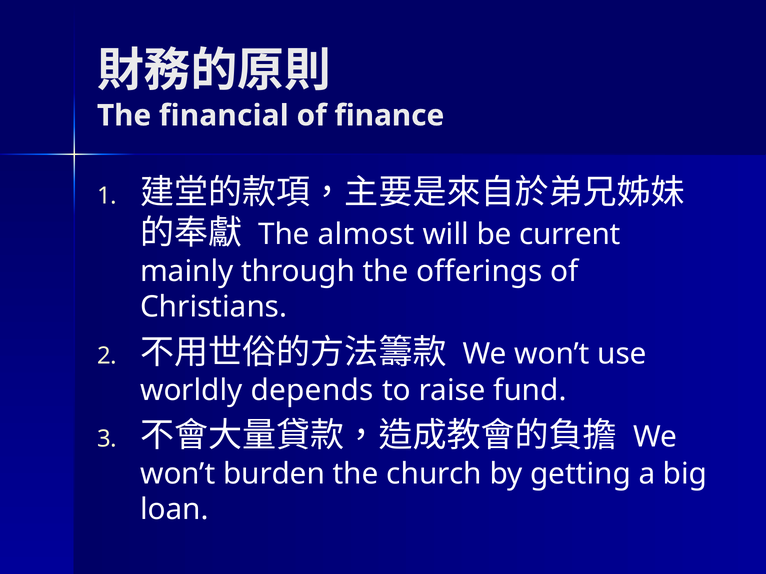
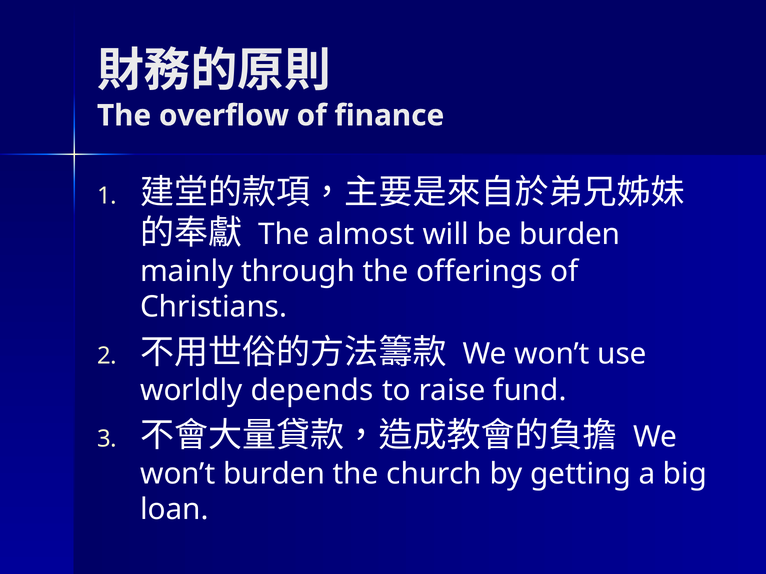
financial: financial -> overflow
be current: current -> burden
